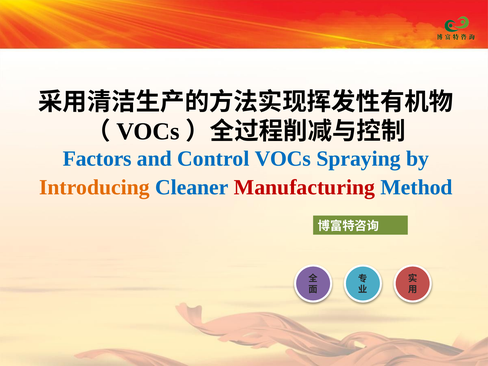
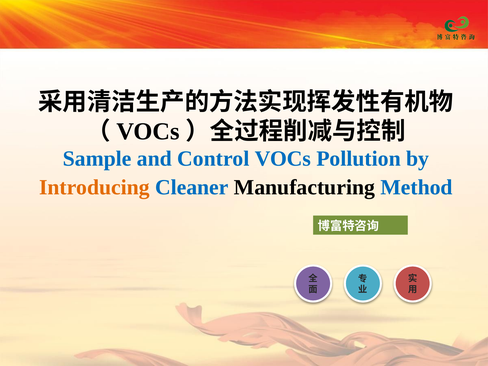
Factors: Factors -> Sample
Spraying: Spraying -> Pollution
Manufacturing colour: red -> black
